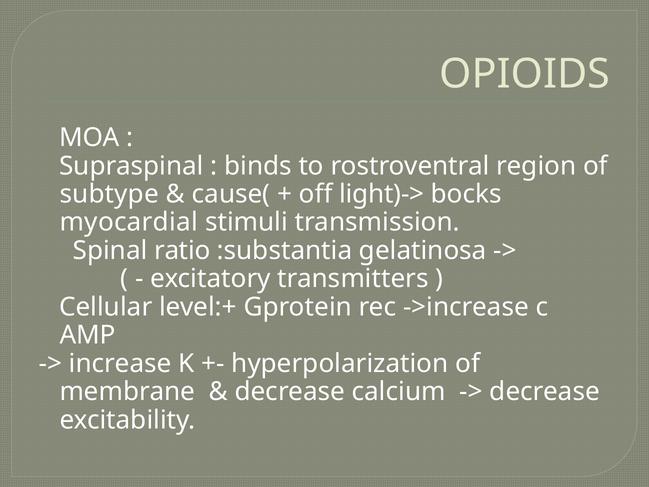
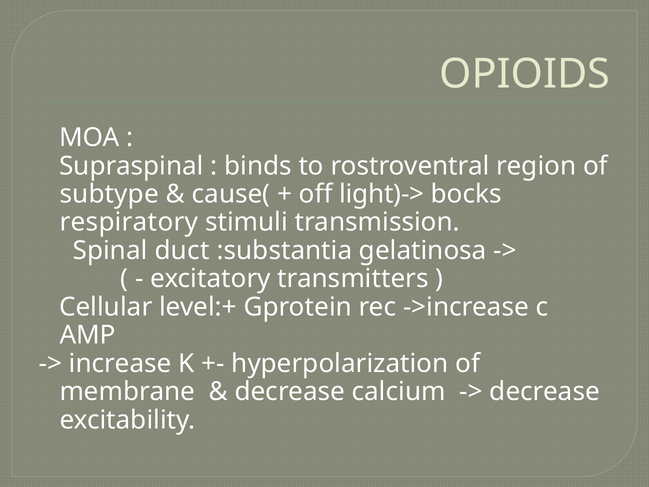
myocardial: myocardial -> respiratory
ratio: ratio -> duct
